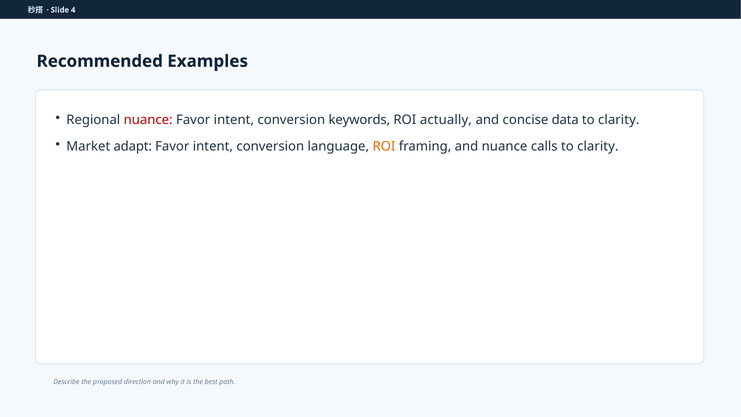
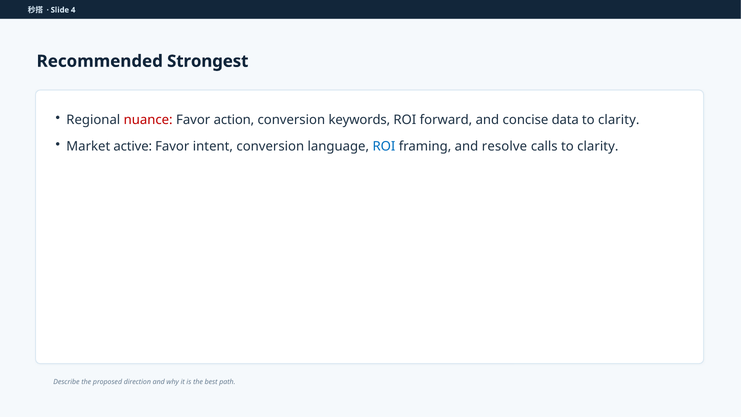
Examples: Examples -> Strongest
intent at (234, 120): intent -> action
actually: actually -> forward
adapt: adapt -> active
ROI at (384, 146) colour: orange -> blue
and nuance: nuance -> resolve
